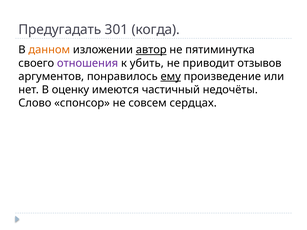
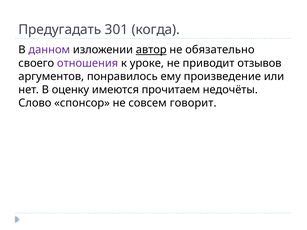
данном colour: orange -> purple
пятиминутка: пятиминутка -> обязательно
убить: убить -> уроке
ему underline: present -> none
частичный: частичный -> прочитаем
сердцах: сердцах -> говорит
